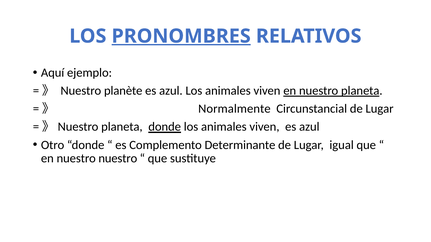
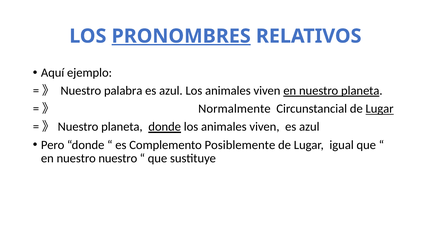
planète: planète -> palabra
Lugar at (380, 109) underline: none -> present
Otro: Otro -> Pero
Determinante: Determinante -> Posiblemente
